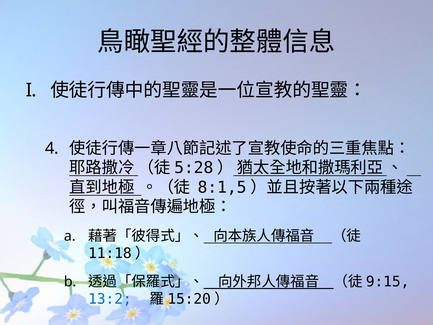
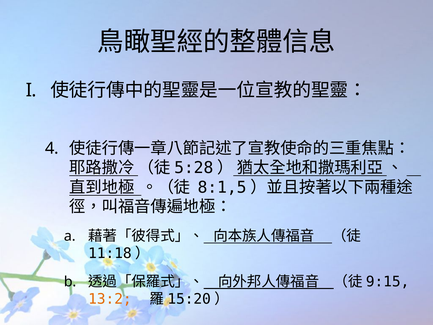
13:2 colour: blue -> orange
